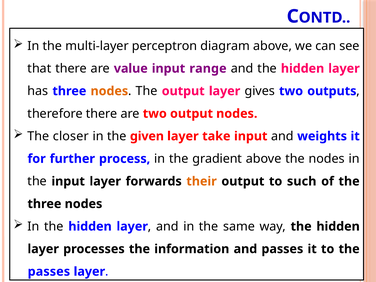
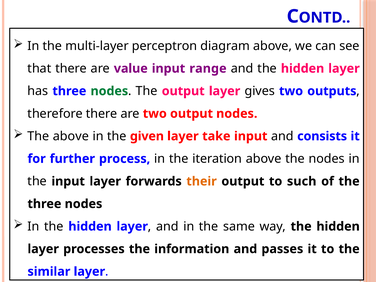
nodes at (109, 91) colour: orange -> green
The closer: closer -> above
weights: weights -> consists
gradient: gradient -> iteration
passes at (49, 272): passes -> similar
